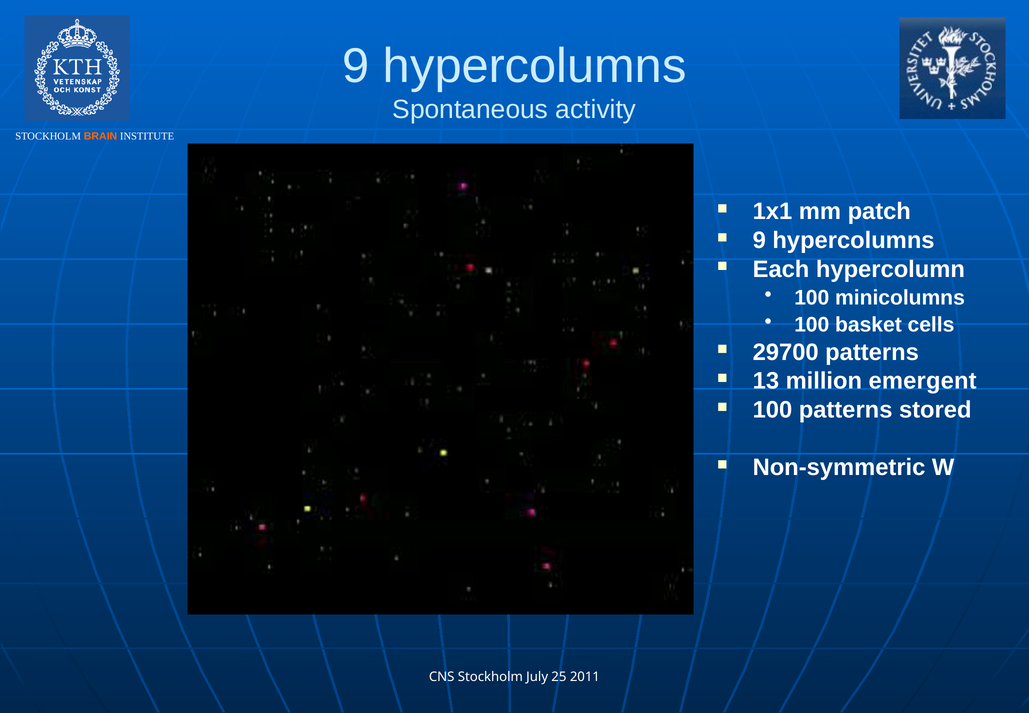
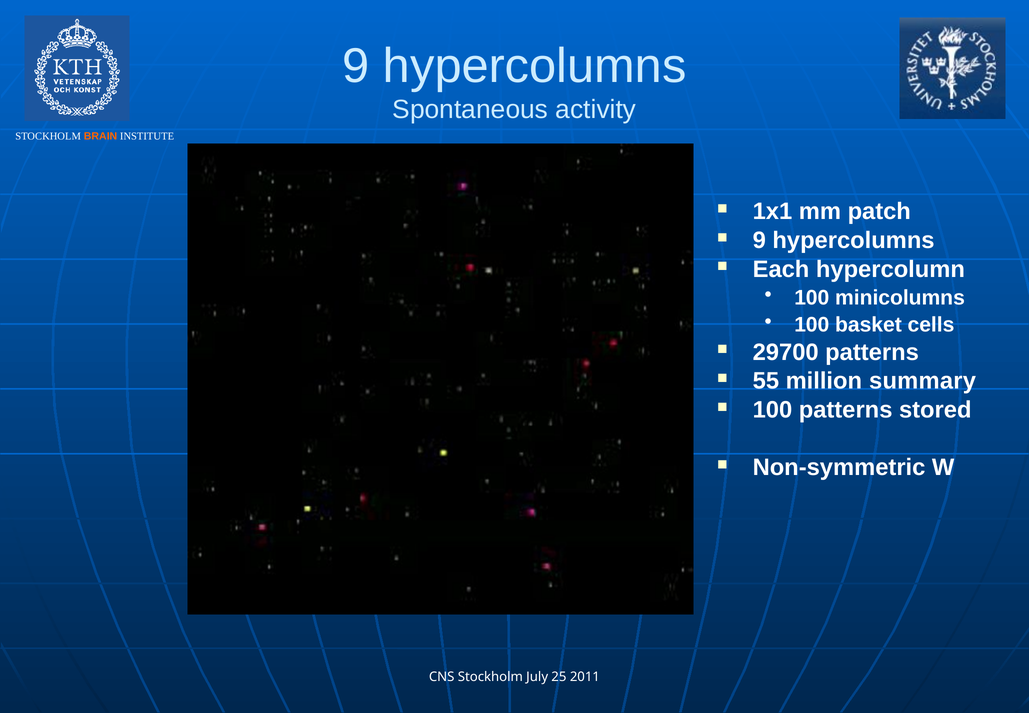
13: 13 -> 55
emergent: emergent -> summary
